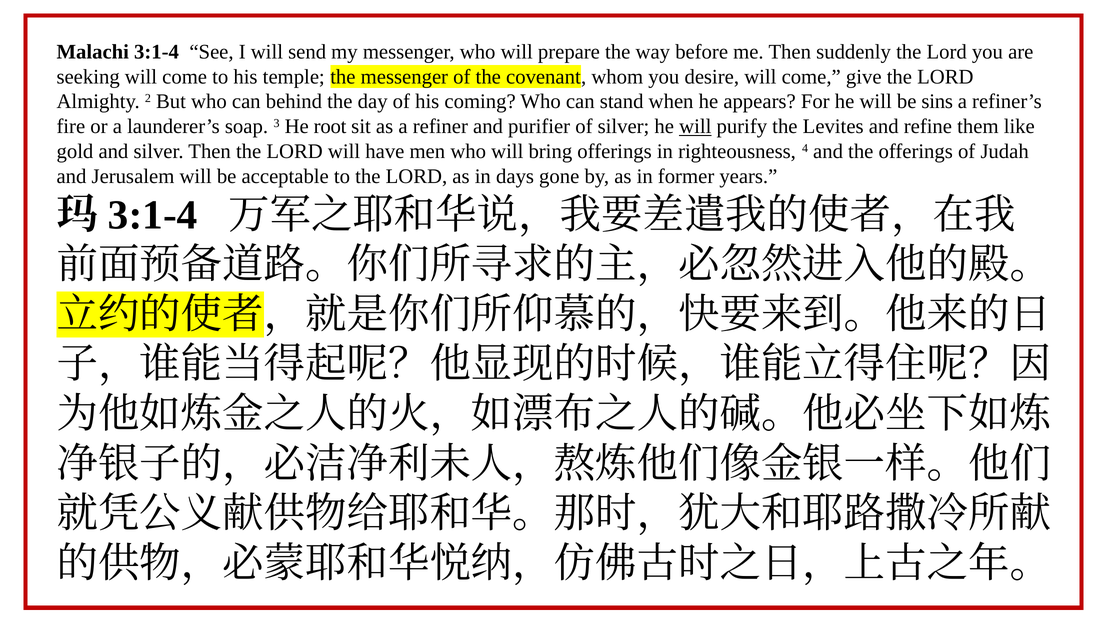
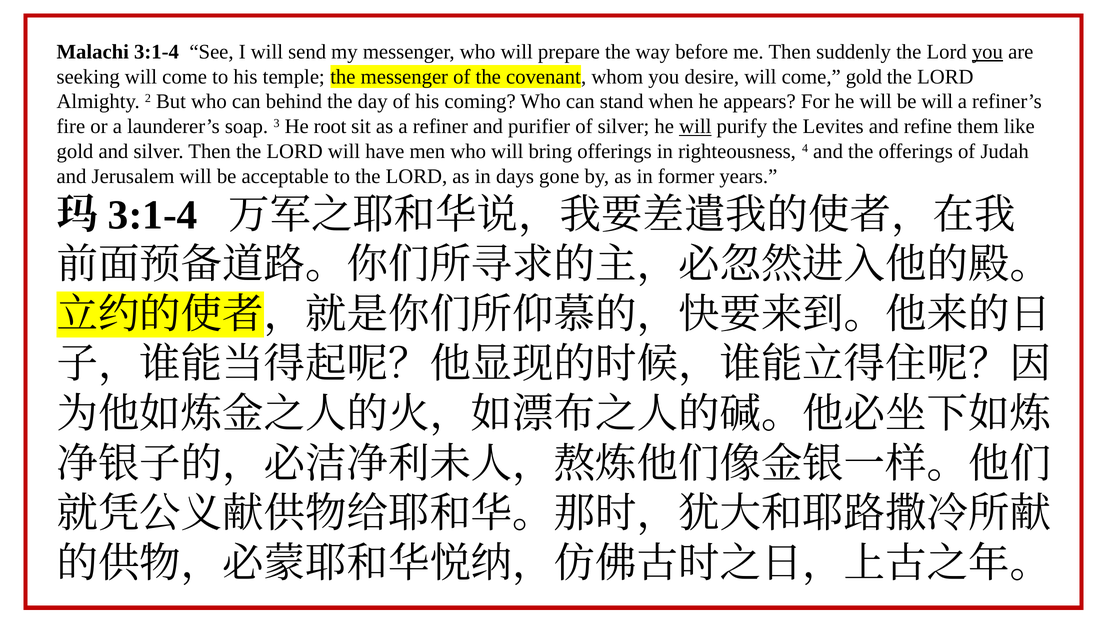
you at (987, 52) underline: none -> present
come give: give -> gold
be sins: sins -> will
